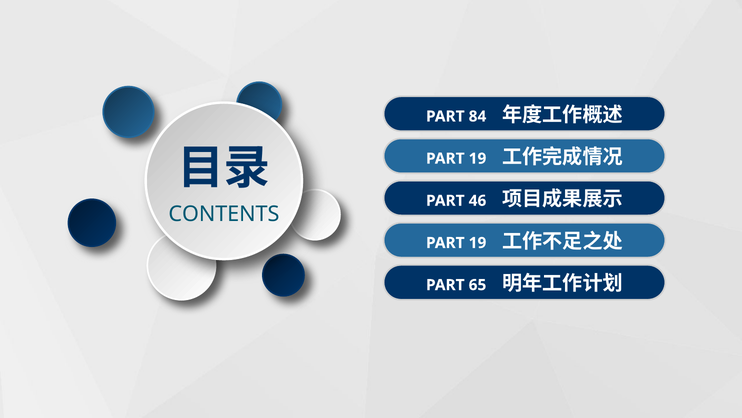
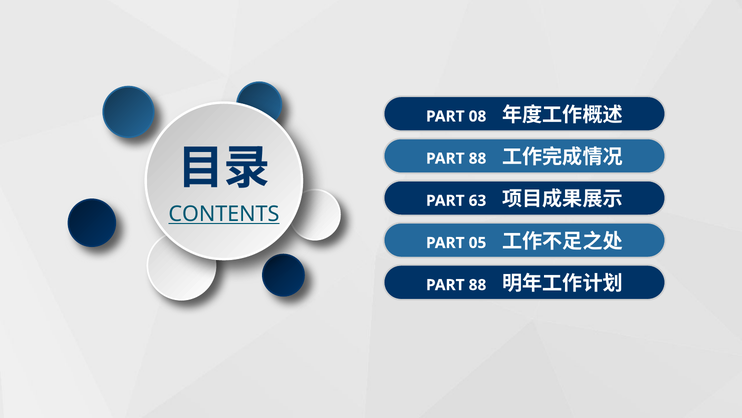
84: 84 -> 08
19 at (477, 158): 19 -> 88
46: 46 -> 63
CONTENTS underline: none -> present
19 at (477, 243): 19 -> 05
65 at (477, 285): 65 -> 88
